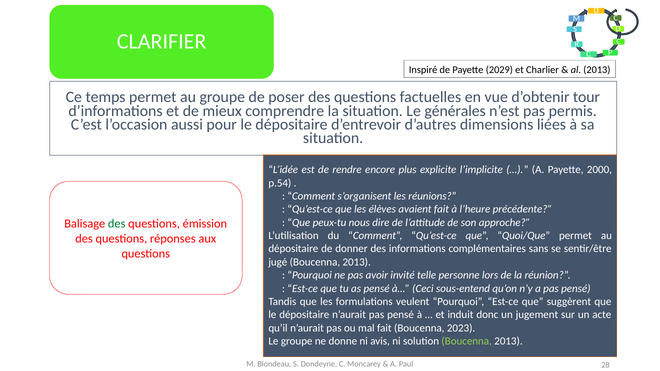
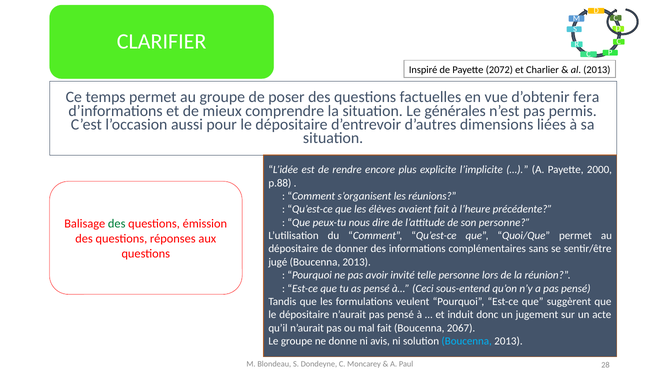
2029: 2029 -> 2072
tour: tour -> fera
p.54: p.54 -> p.88
son approche: approche -> personne
2023: 2023 -> 2067
Boucenna at (467, 341) colour: light green -> light blue
